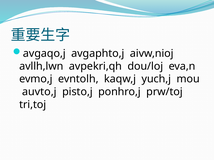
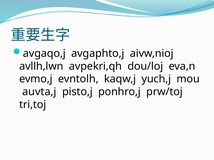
auvto,j: auvto,j -> auvta,j
